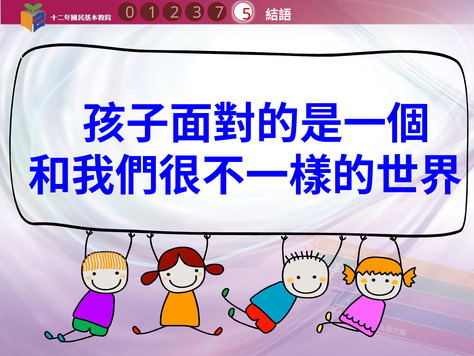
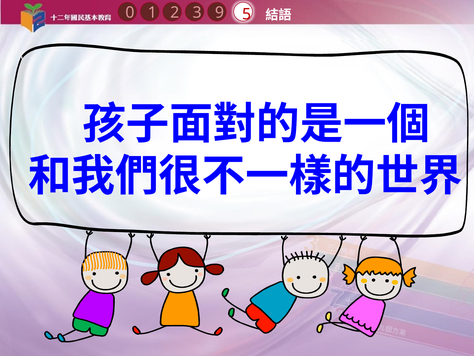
7: 7 -> 9
